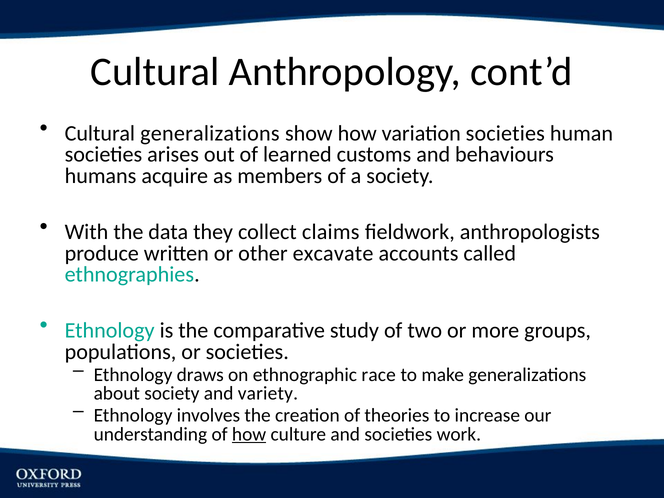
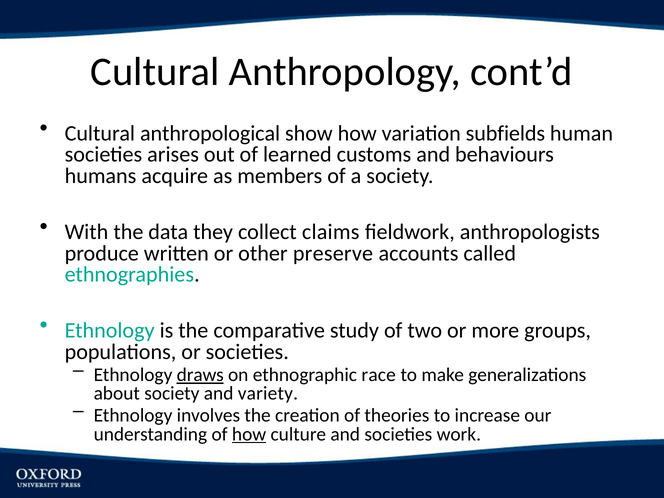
Cultural generalizations: generalizations -> anthropological
variation societies: societies -> subfields
excavate: excavate -> preserve
draws underline: none -> present
